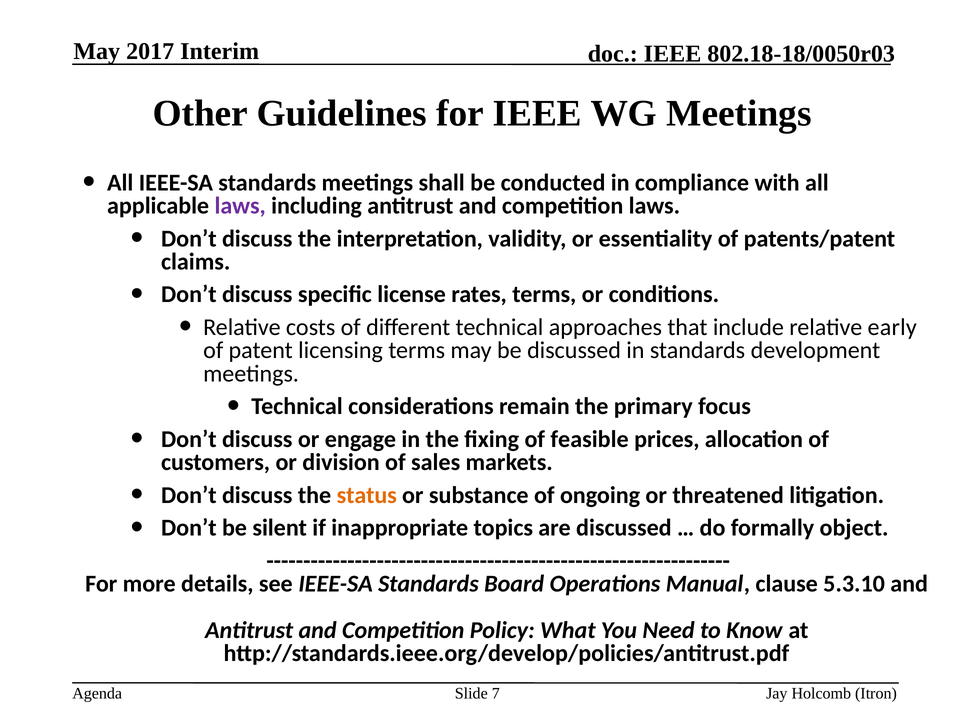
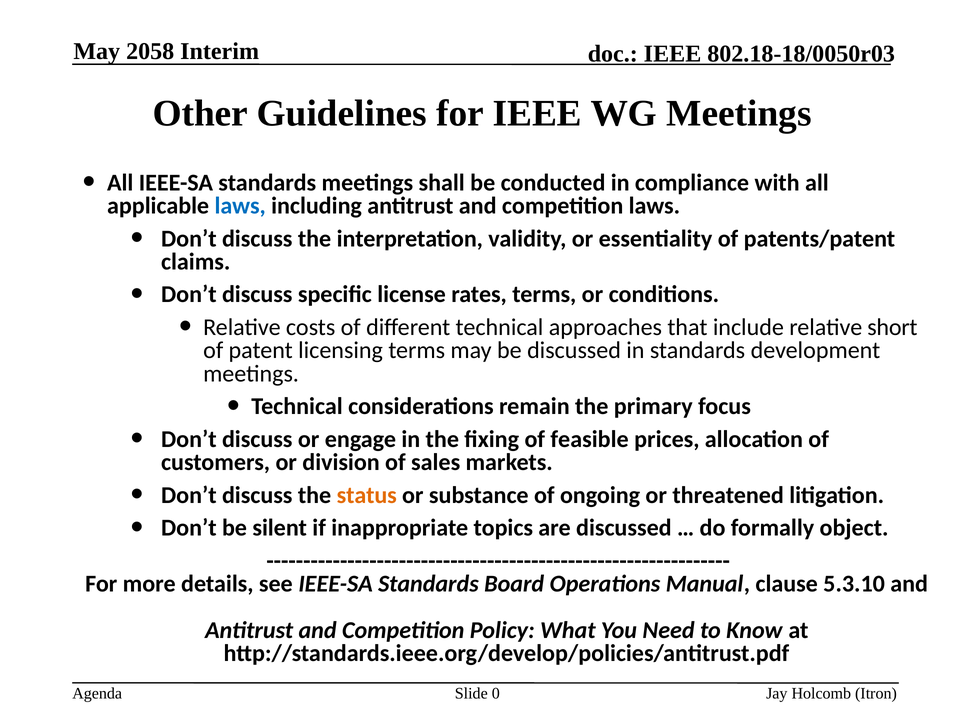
2017: 2017 -> 2058
laws at (240, 206) colour: purple -> blue
early: early -> short
7: 7 -> 0
